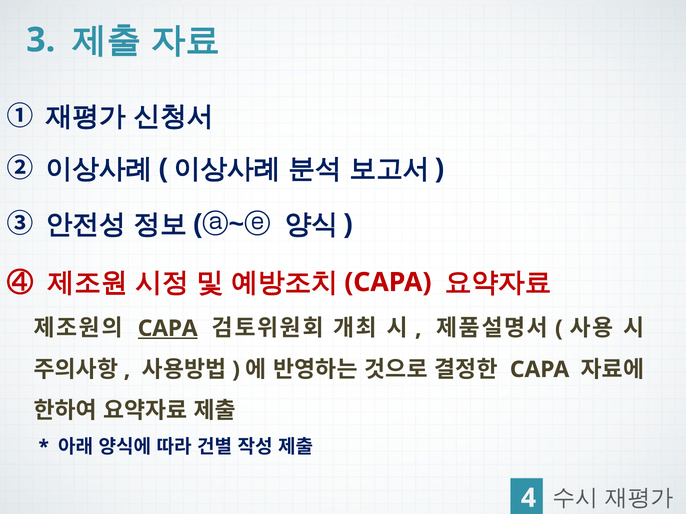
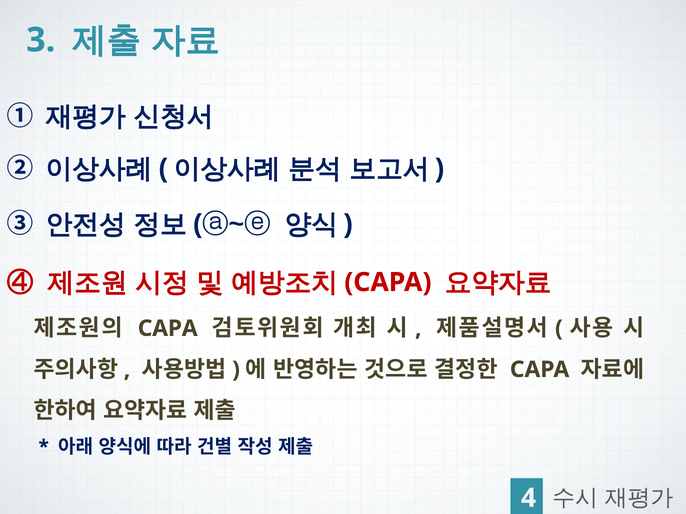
CAPA at (168, 329) underline: present -> none
